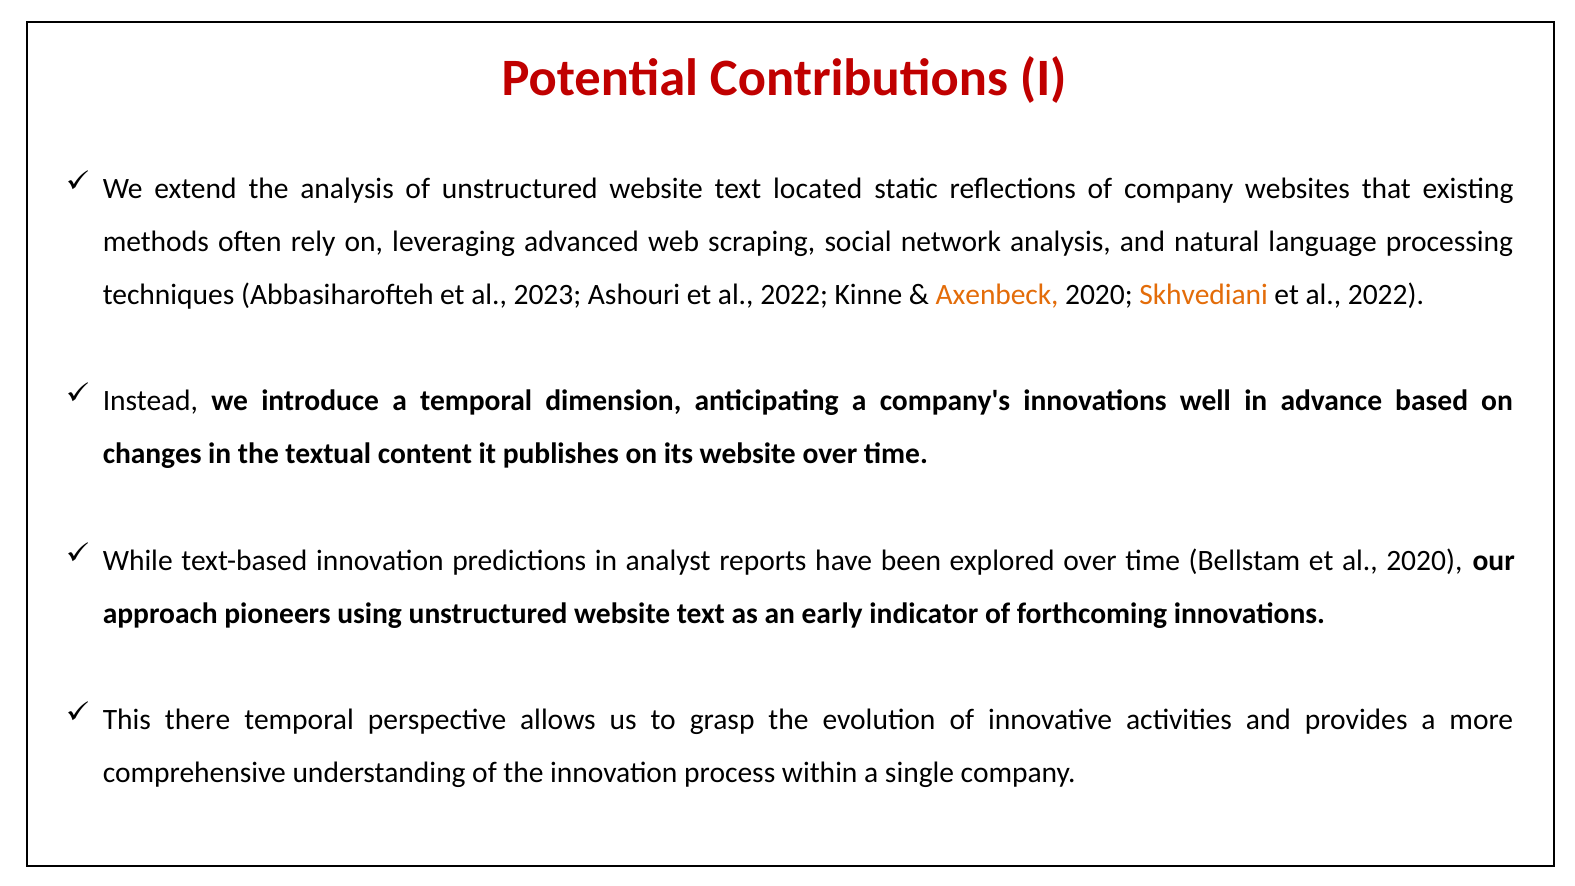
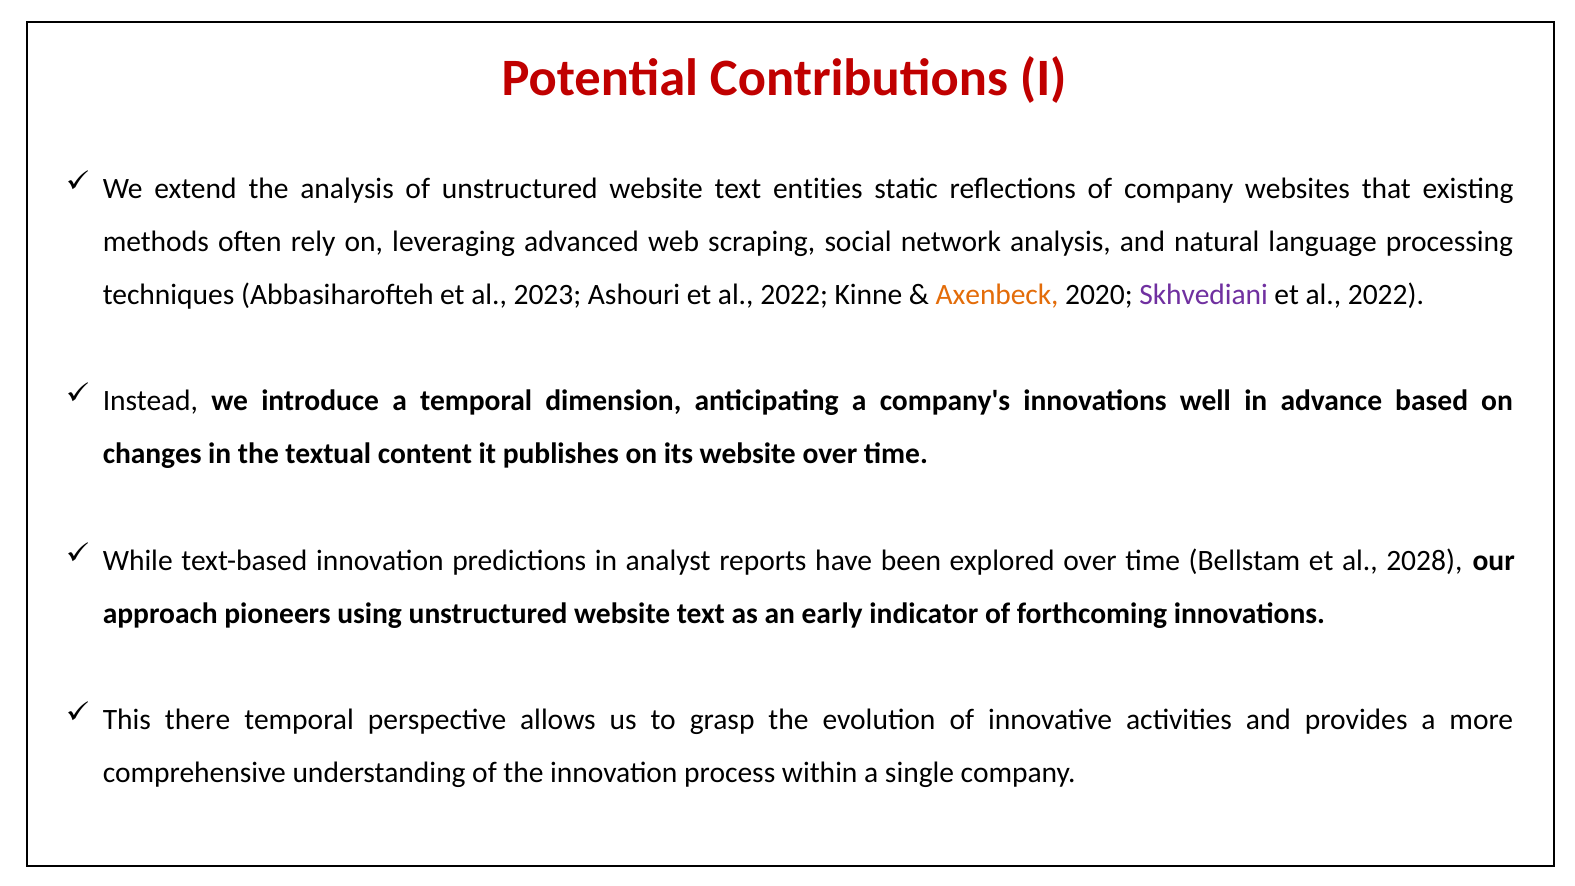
located: located -> entities
Skhvediani colour: orange -> purple
al 2020: 2020 -> 2028
